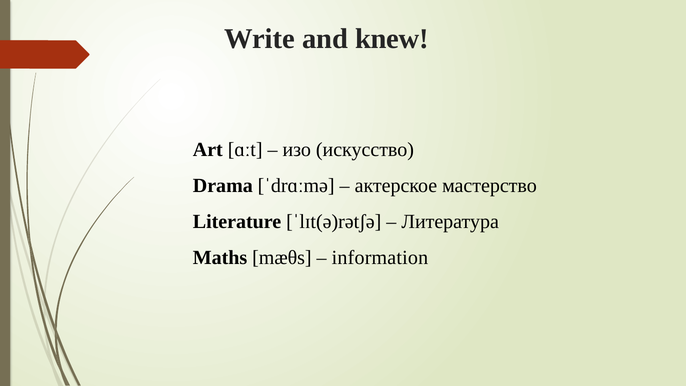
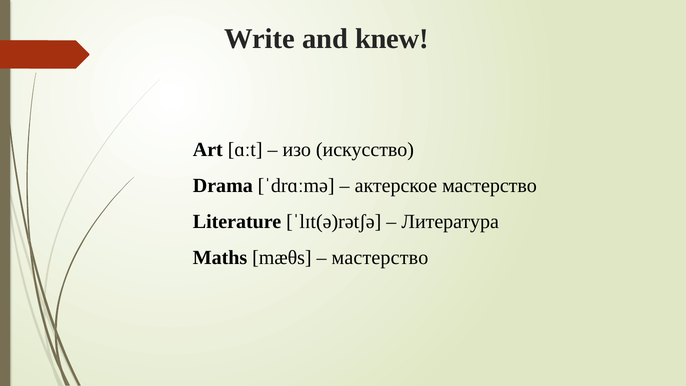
information at (380, 258): information -> мастерство
